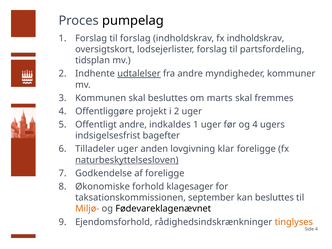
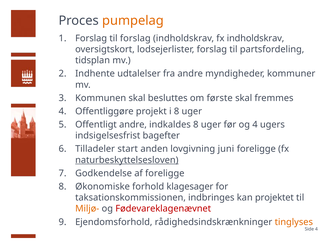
pumpelag colour: black -> orange
udtalelser underline: present -> none
marts: marts -> første
i 2: 2 -> 8
indkaldes 1: 1 -> 8
Tilladeler uger: uger -> start
klar: klar -> juni
september: september -> indbringes
kan besluttes: besluttes -> projektet
Fødevareklagenævnet colour: black -> red
